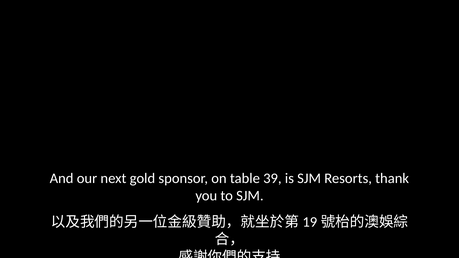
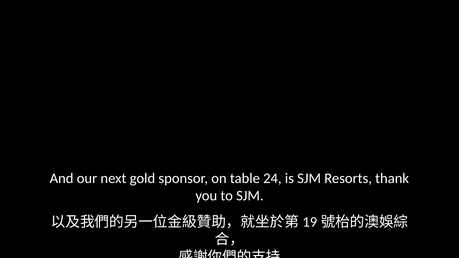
39: 39 -> 24
